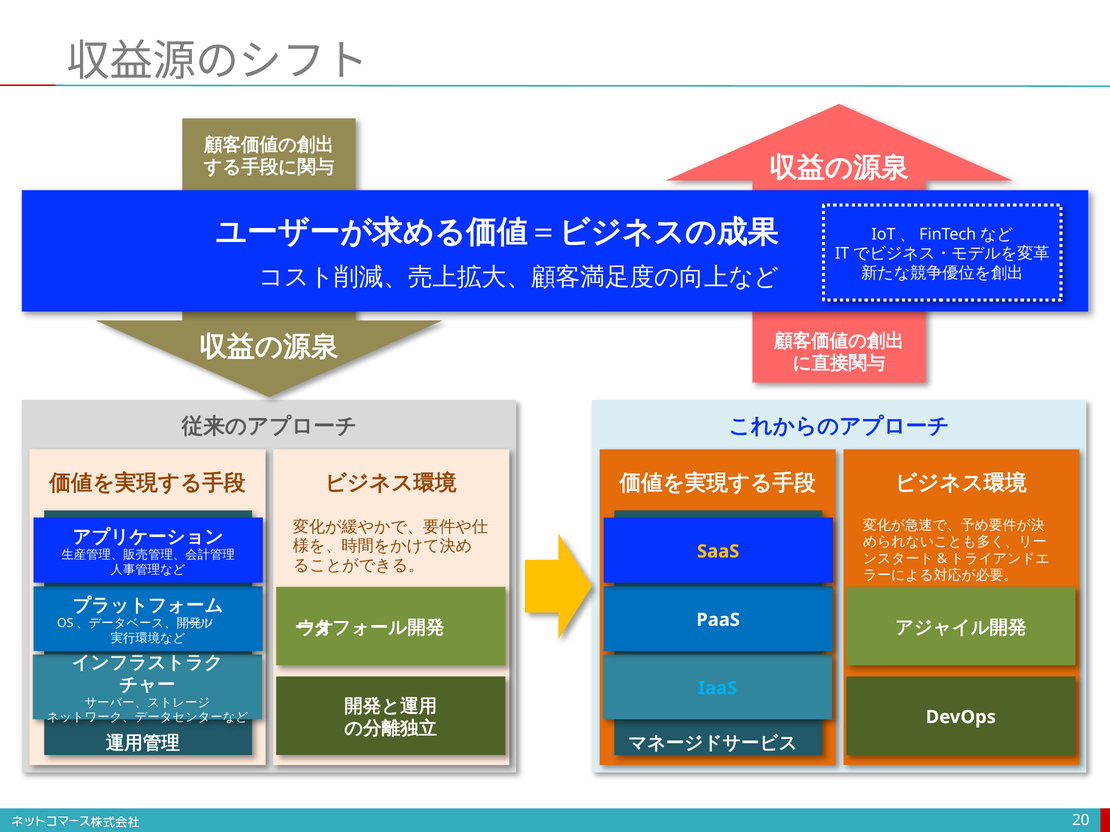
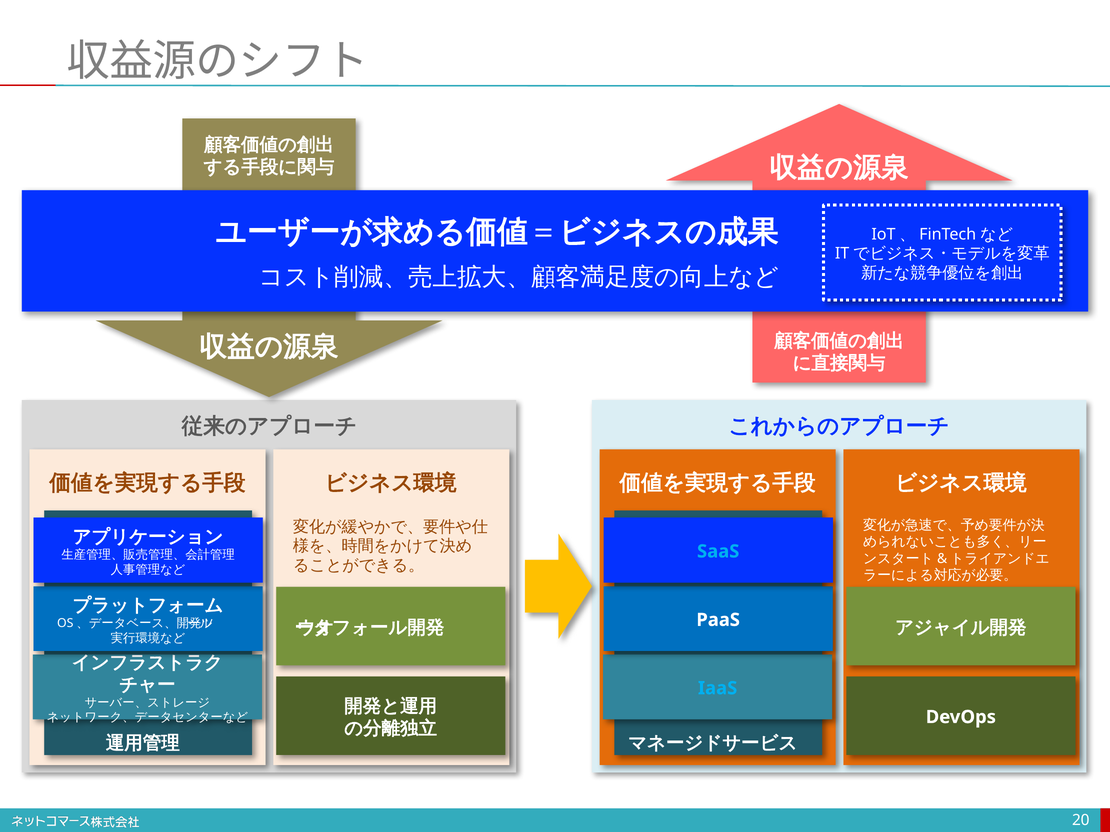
SaaS colour: yellow -> light blue
